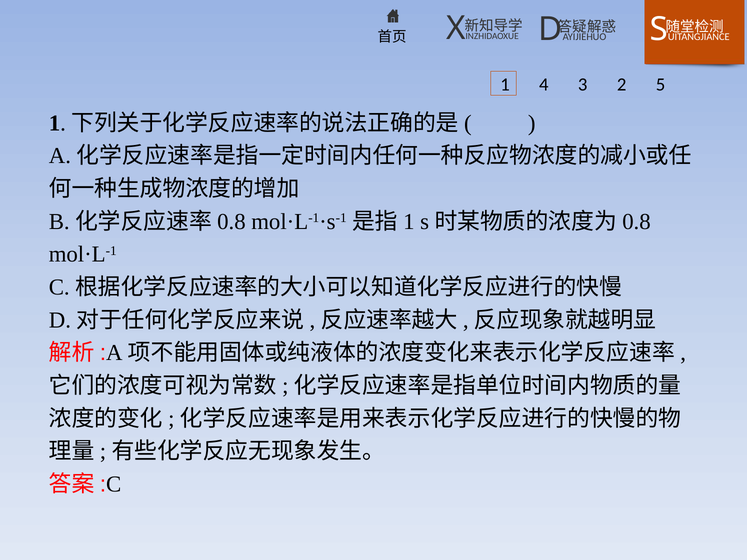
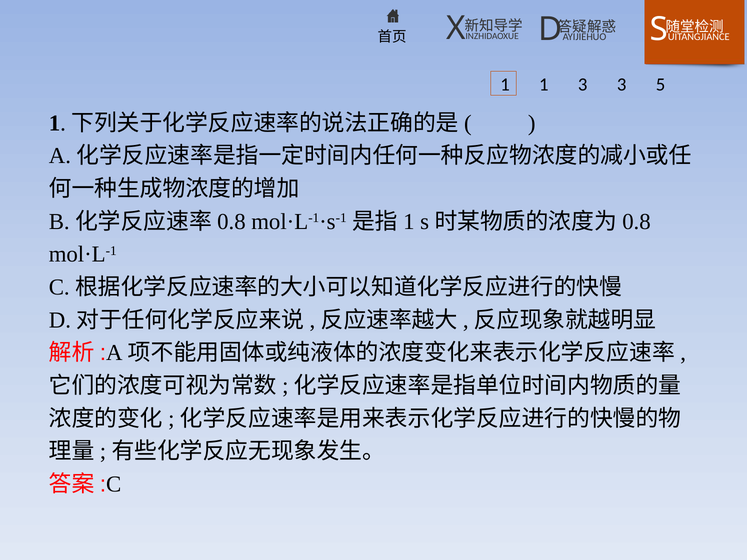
1 4: 4 -> 1
3 2: 2 -> 3
